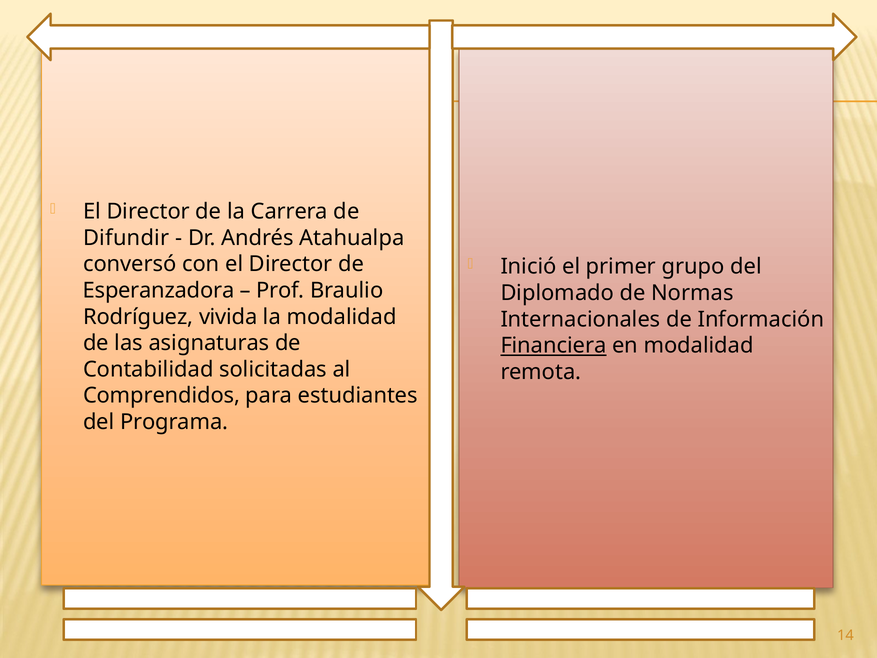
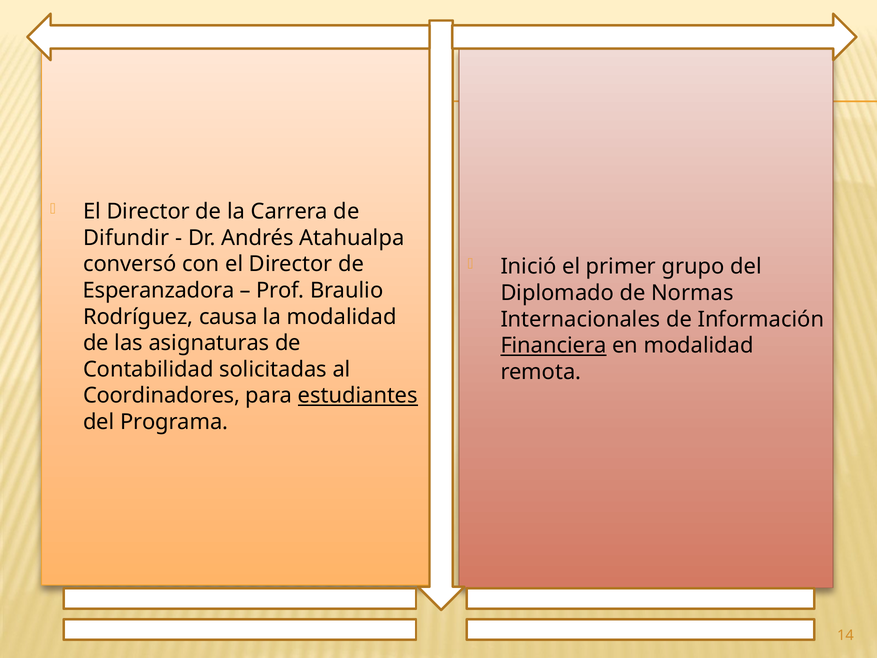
vivida: vivida -> causa
Comprendidos: Comprendidos -> Coordinadores
estudiantes underline: none -> present
